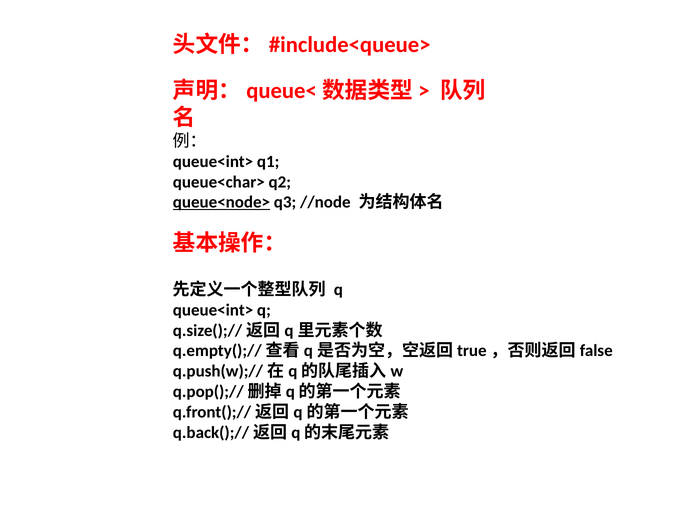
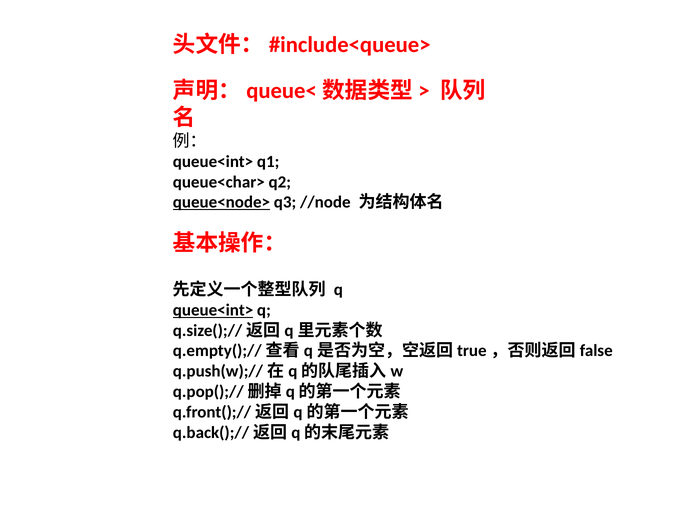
queue<int> at (213, 310) underline: none -> present
